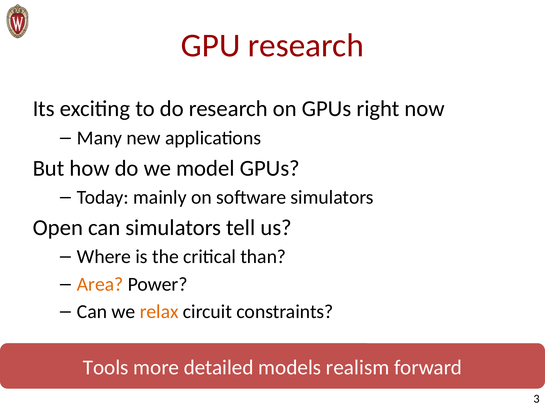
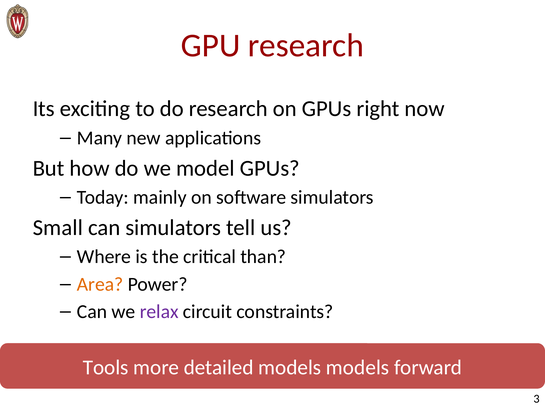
Open: Open -> Small
relax colour: orange -> purple
models realism: realism -> models
